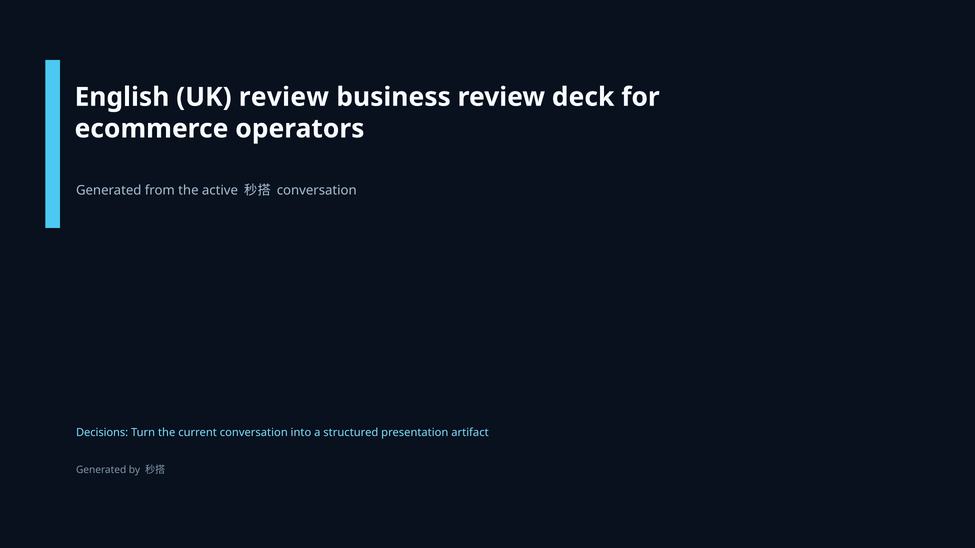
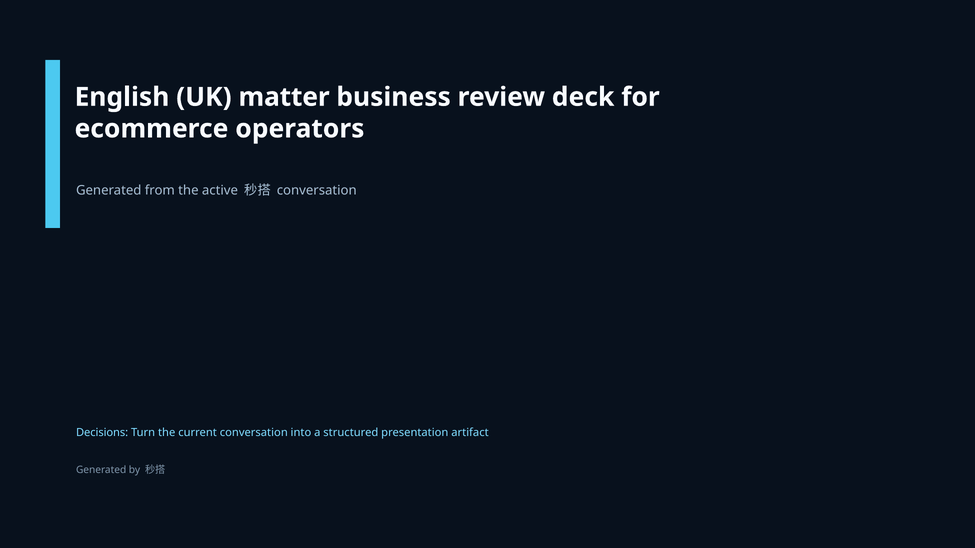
UK review: review -> matter
